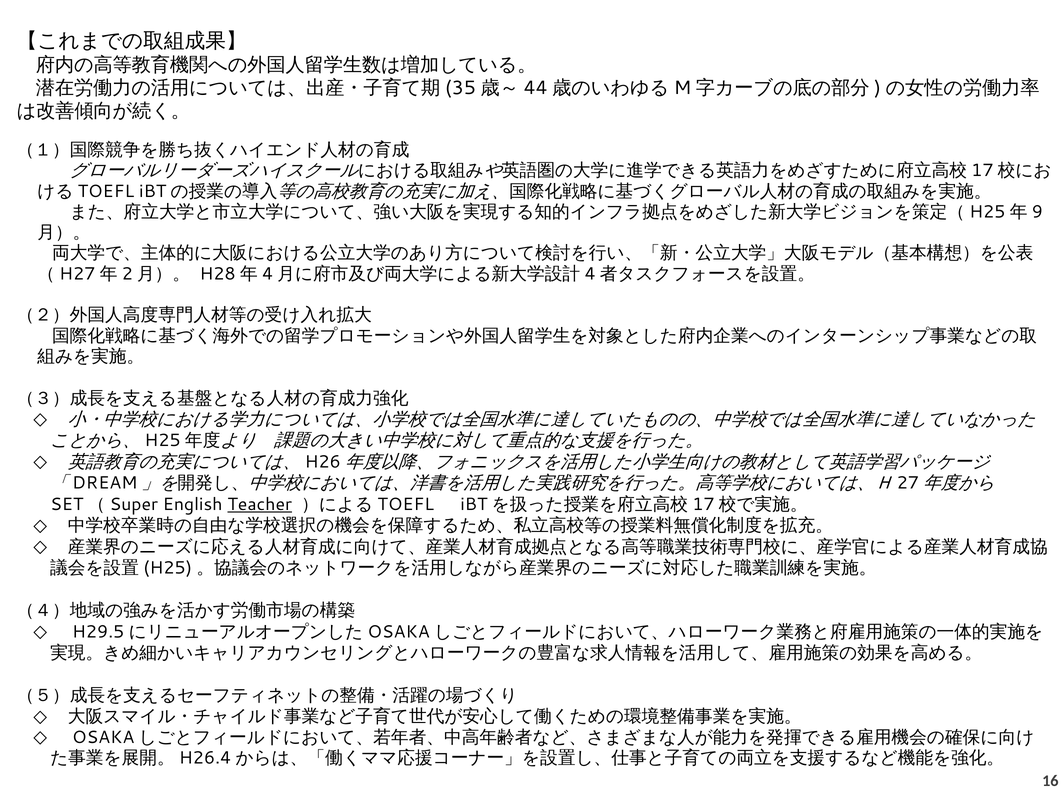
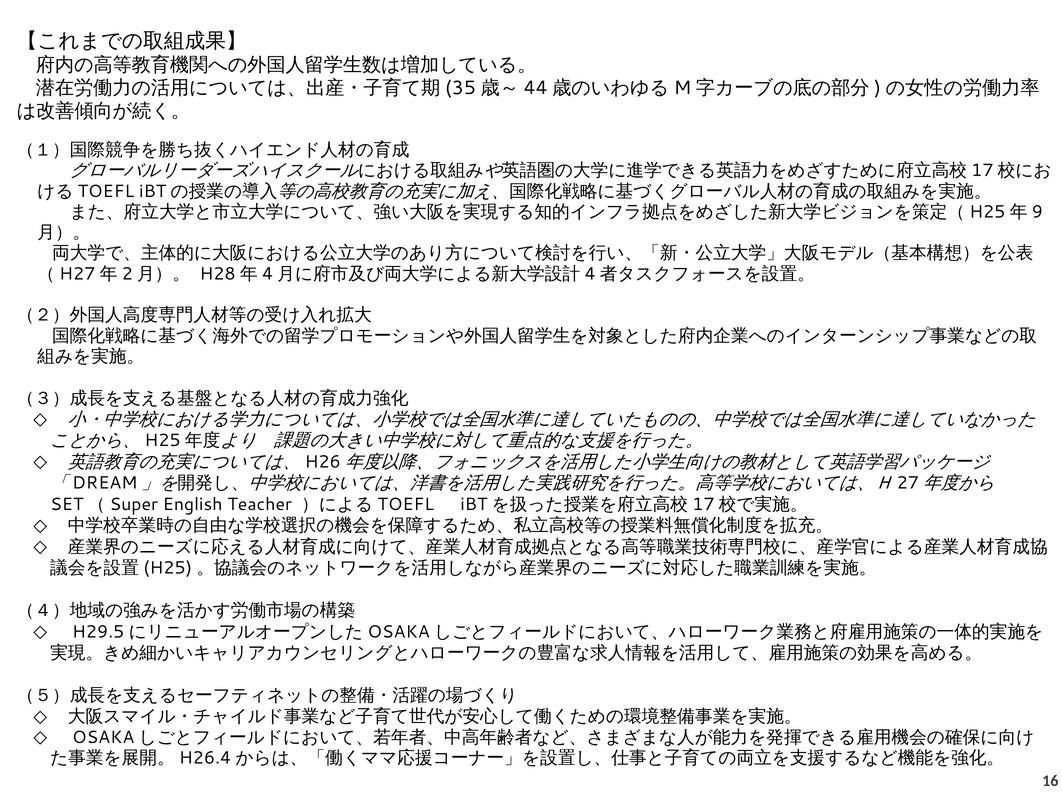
Teacher underline: present -> none
